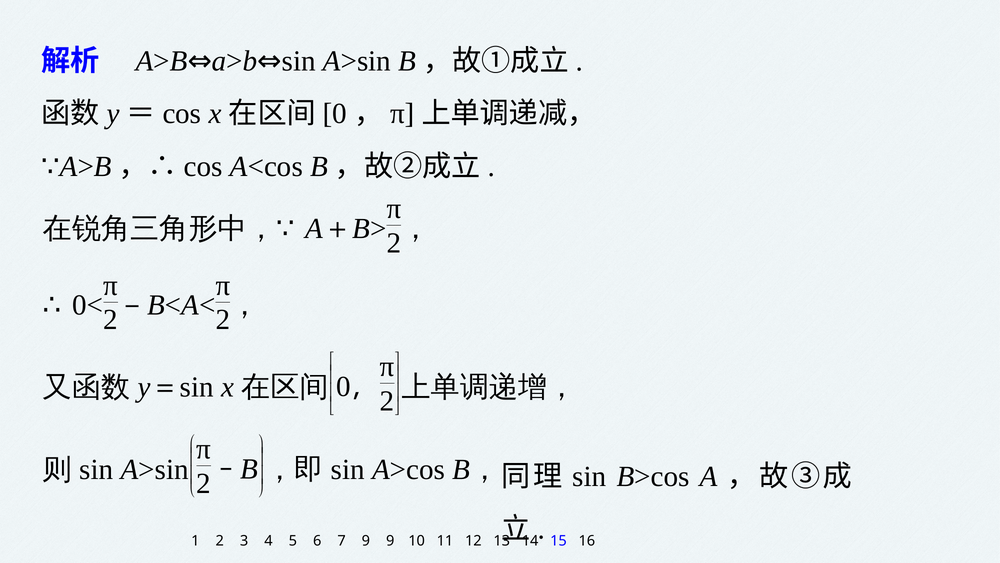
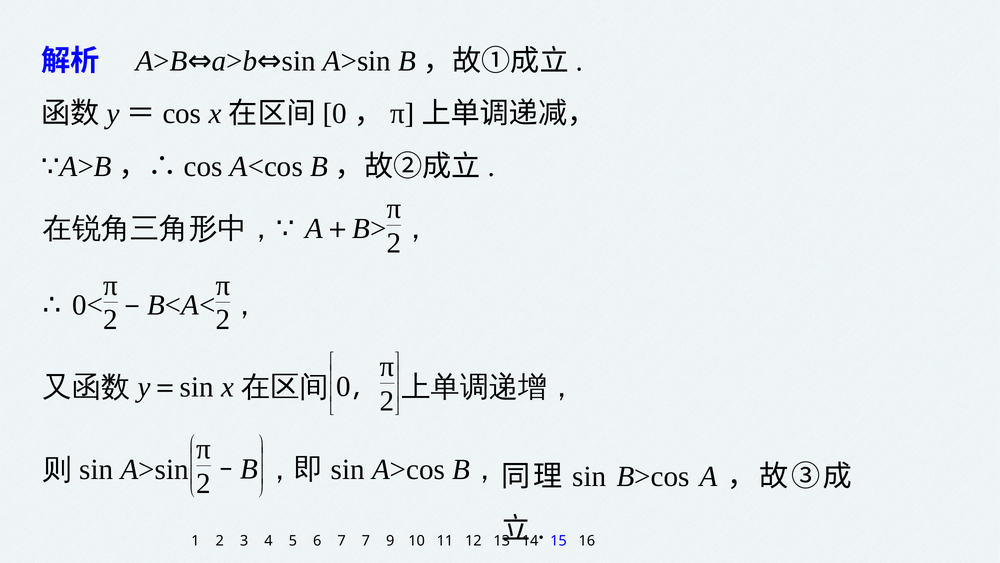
7 9: 9 -> 7
